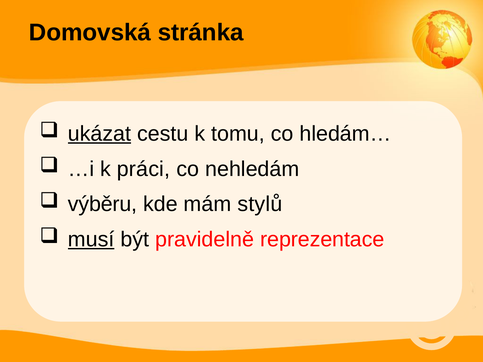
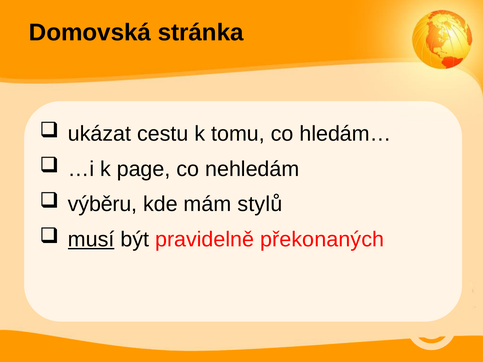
ukázat underline: present -> none
práci: práci -> page
reprezentace: reprezentace -> překonaných
